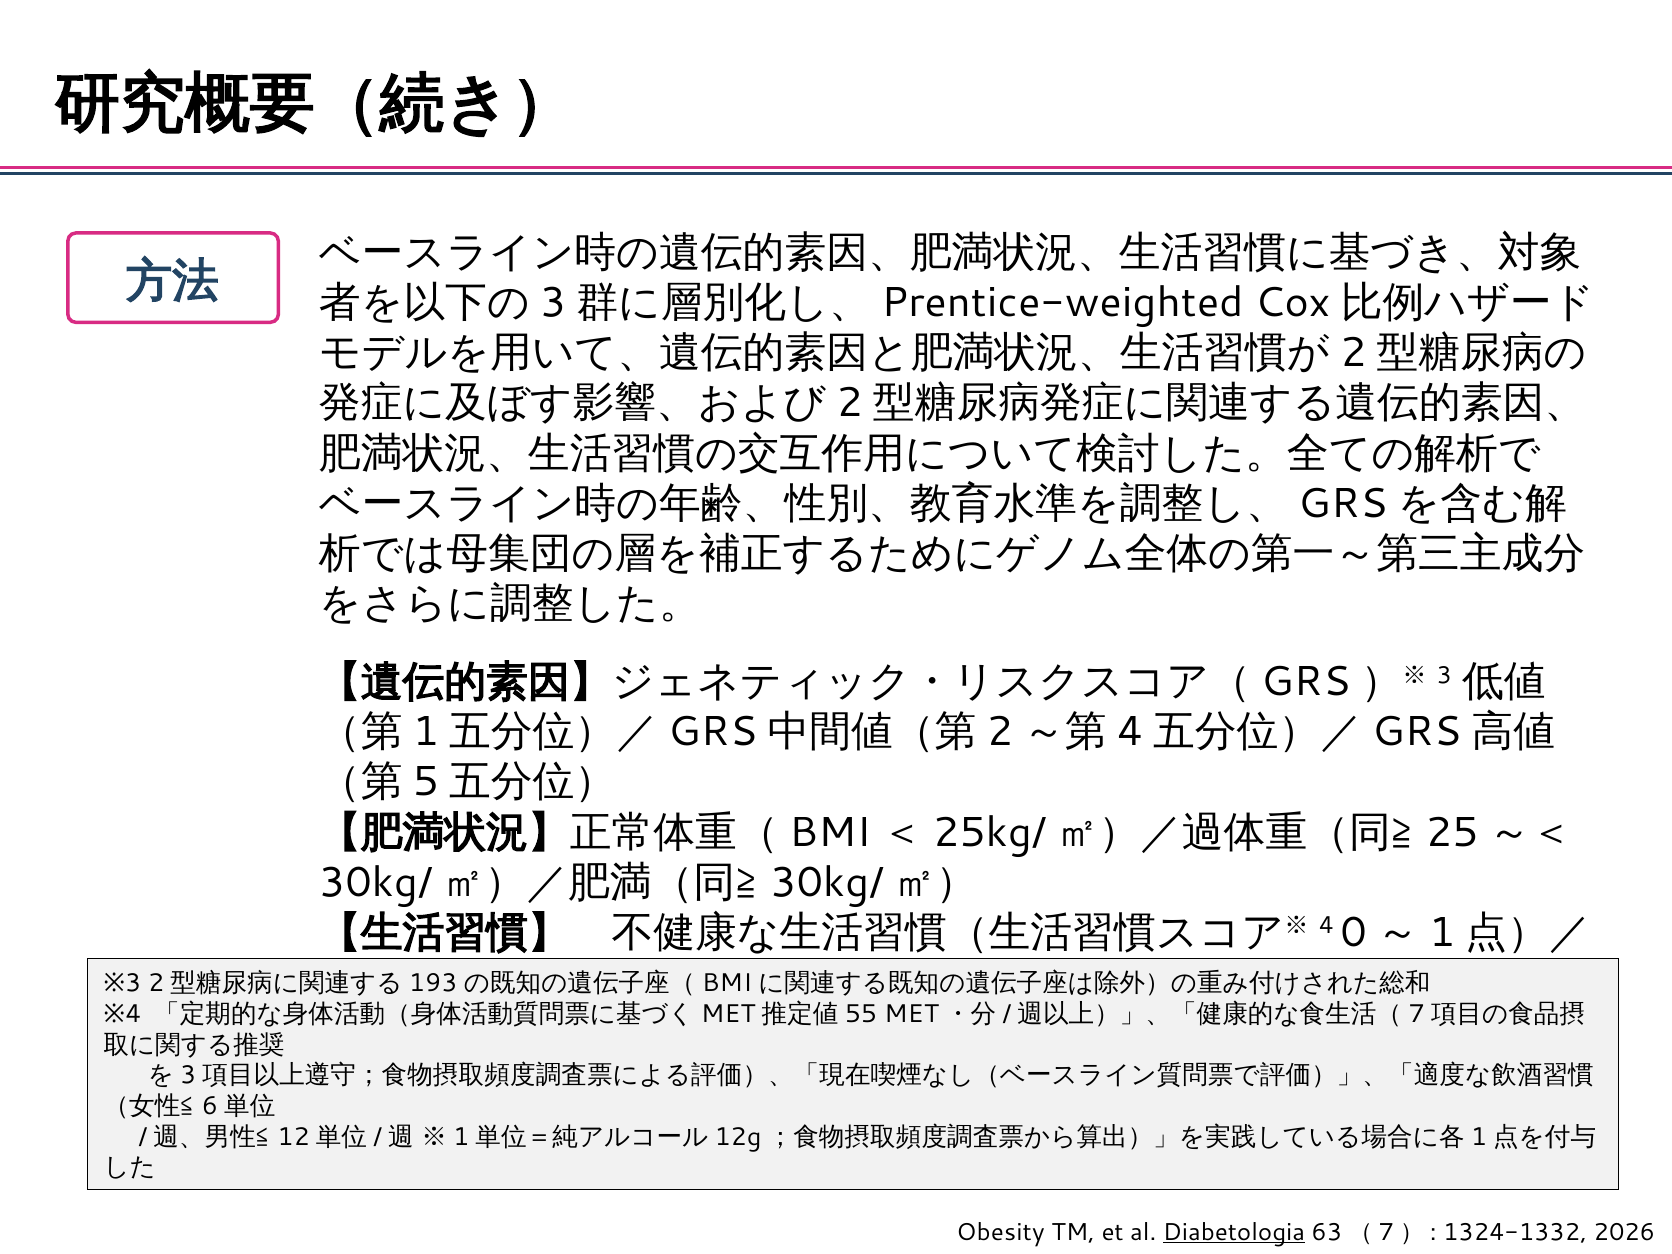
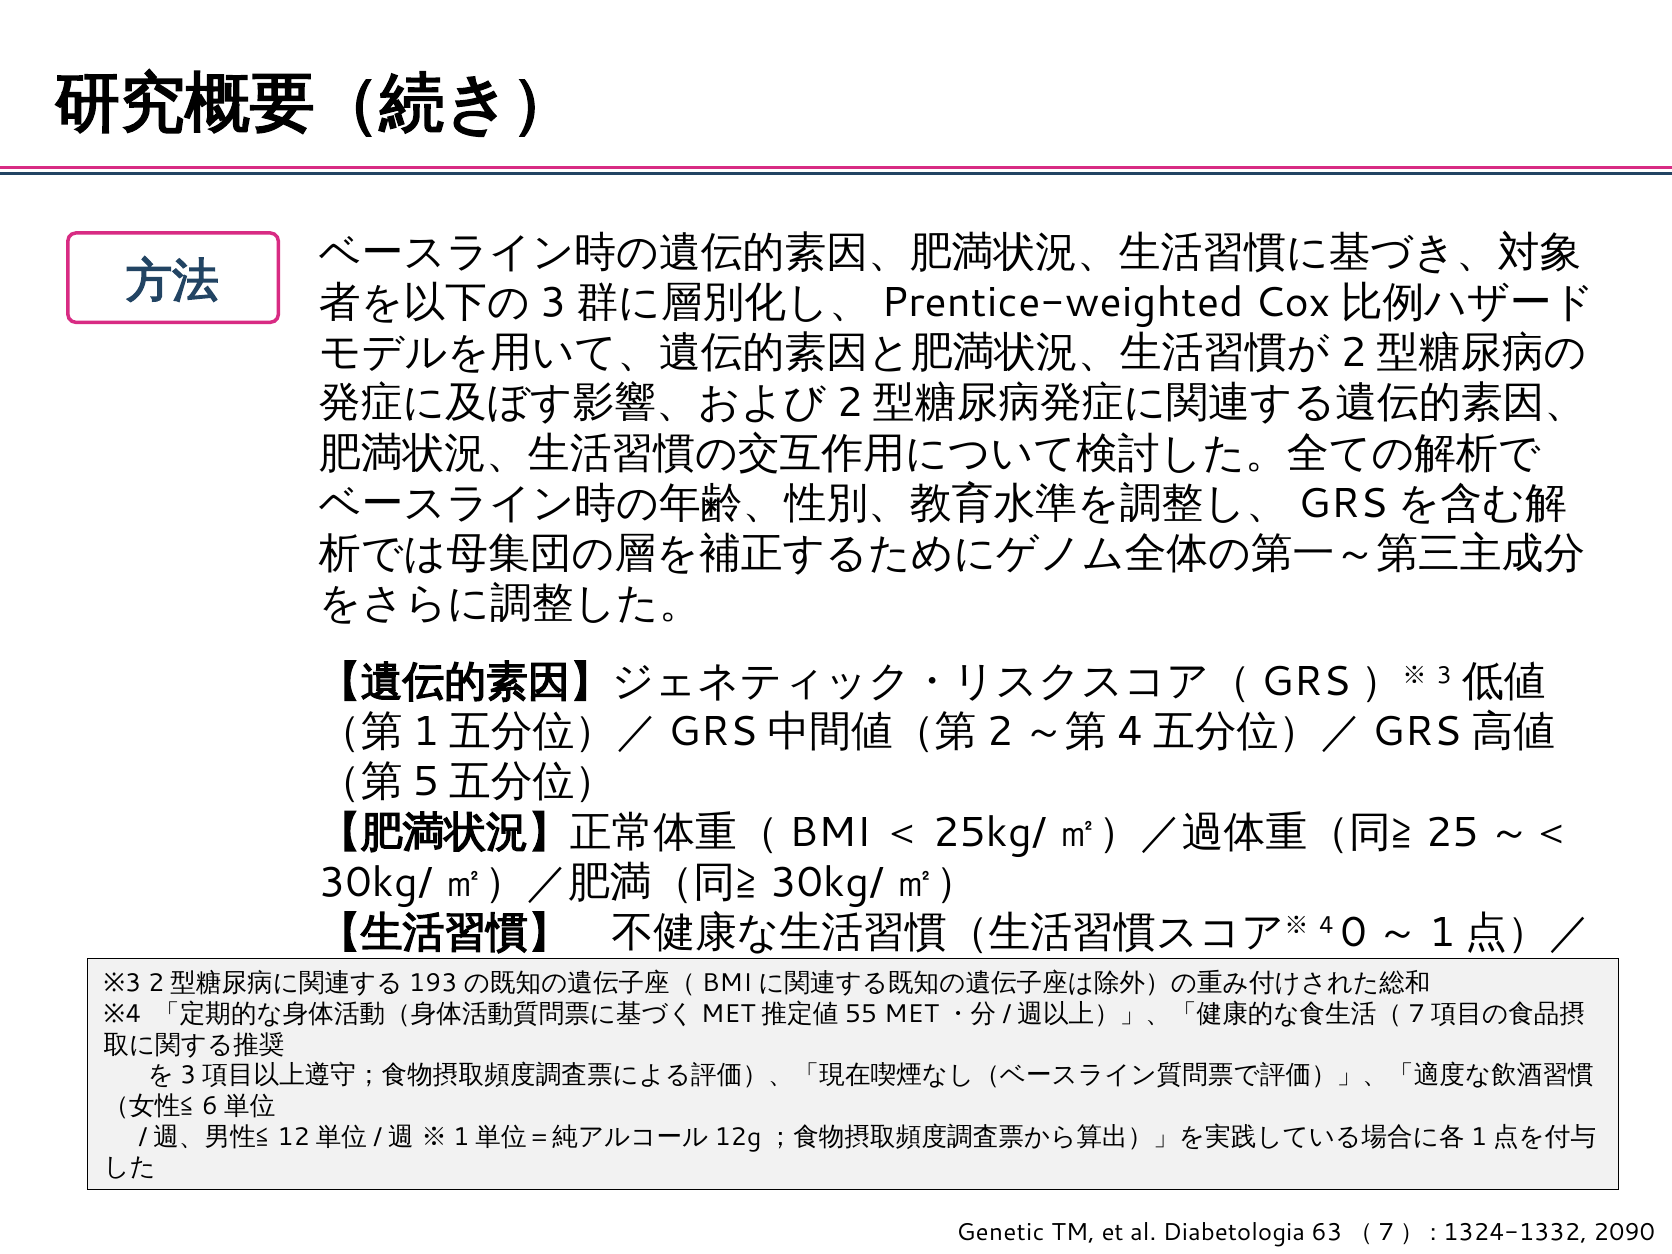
Obesity: Obesity -> Genetic
Diabetologia underline: present -> none
2026: 2026 -> 2090
